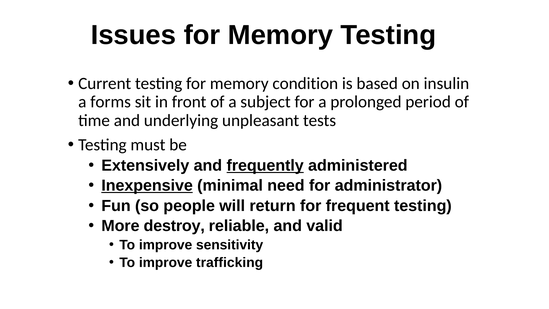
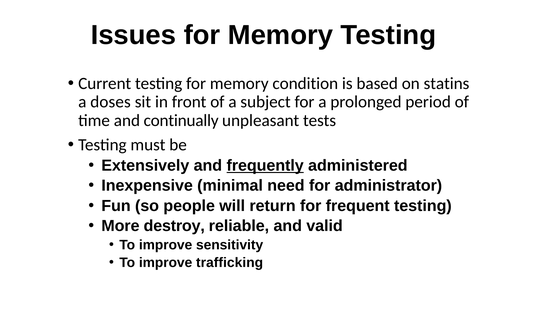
insulin: insulin -> statins
forms: forms -> doses
underlying: underlying -> continually
Inexpensive underline: present -> none
